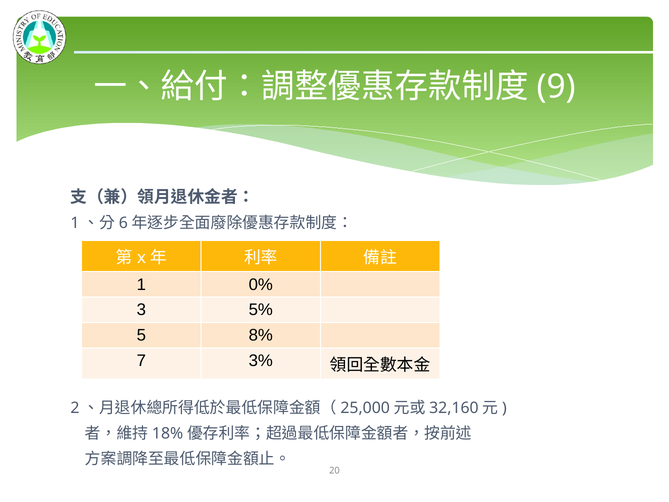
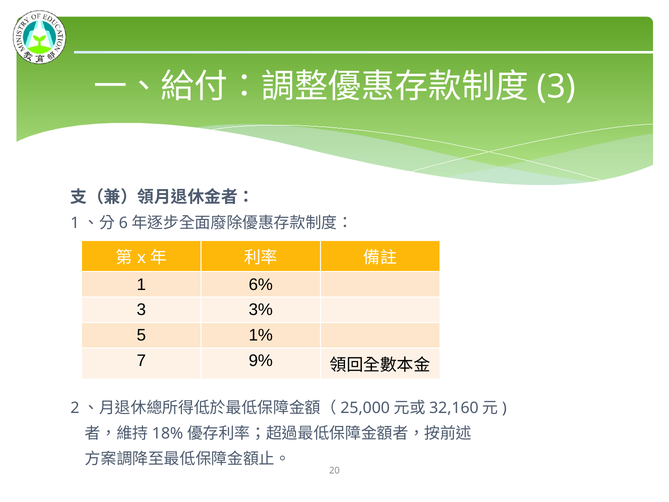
9 at (556, 87): 9 -> 3
0%: 0% -> 6%
5%: 5% -> 3%
8%: 8% -> 1%
3%: 3% -> 9%
